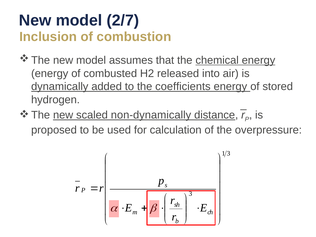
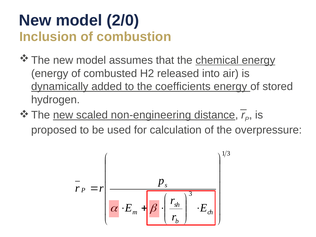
2/7: 2/7 -> 2/0
non-dynamically: non-dynamically -> non-engineering
